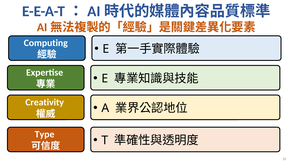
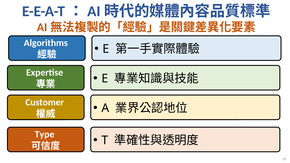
Computing: Computing -> Algorithms
Creativity: Creativity -> Customer
